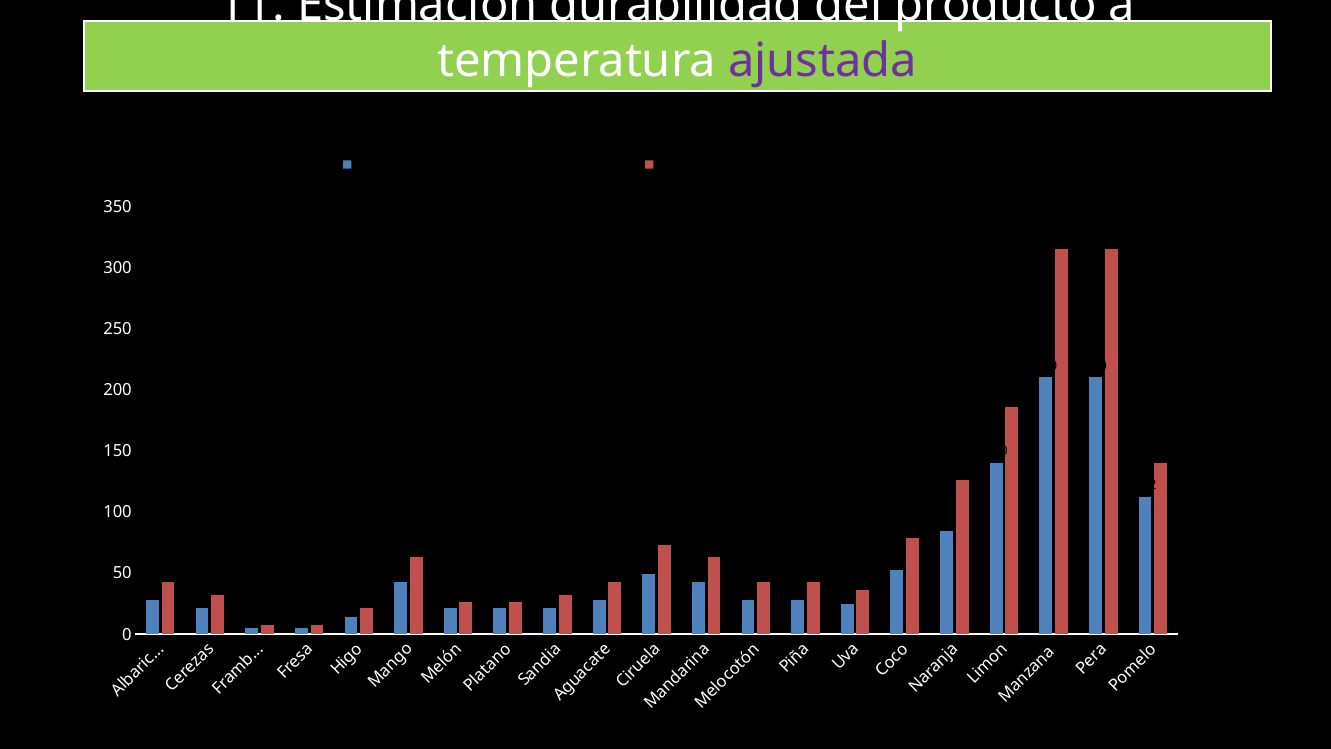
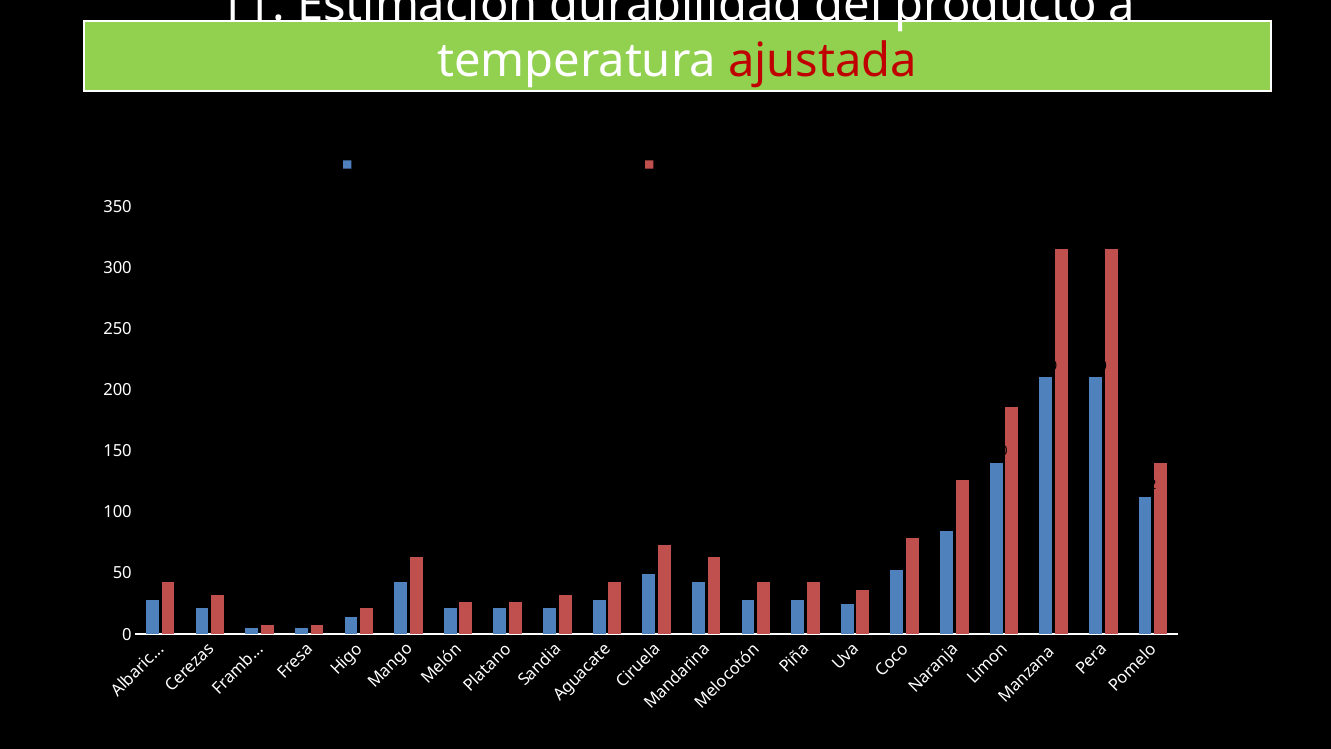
ajustada at (823, 61) colour: purple -> red
